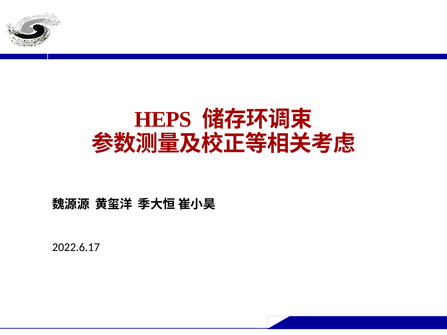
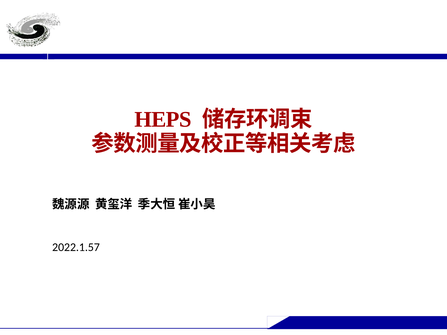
2022.6.17: 2022.6.17 -> 2022.1.57
